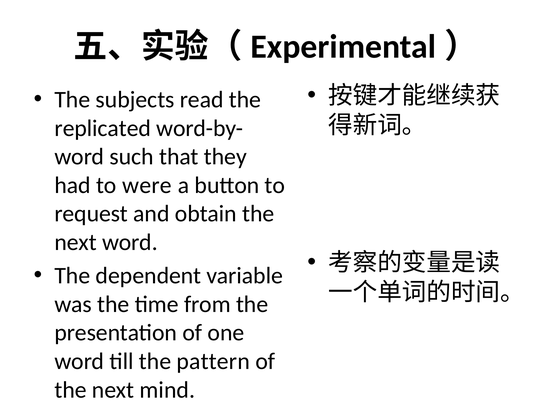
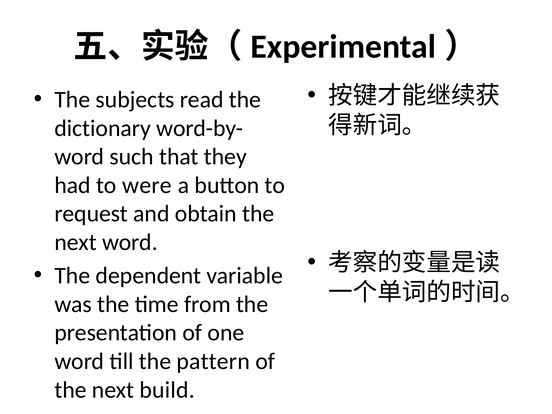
replicated: replicated -> dictionary
mind: mind -> build
